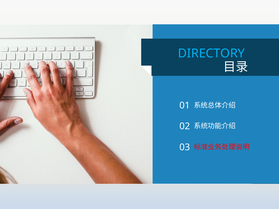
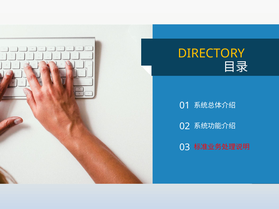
DIRECTORY colour: light blue -> yellow
